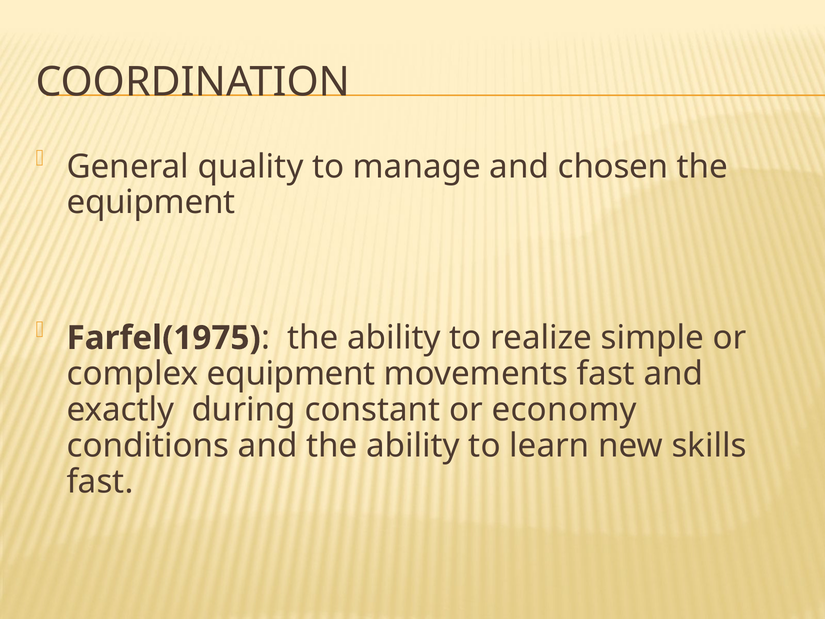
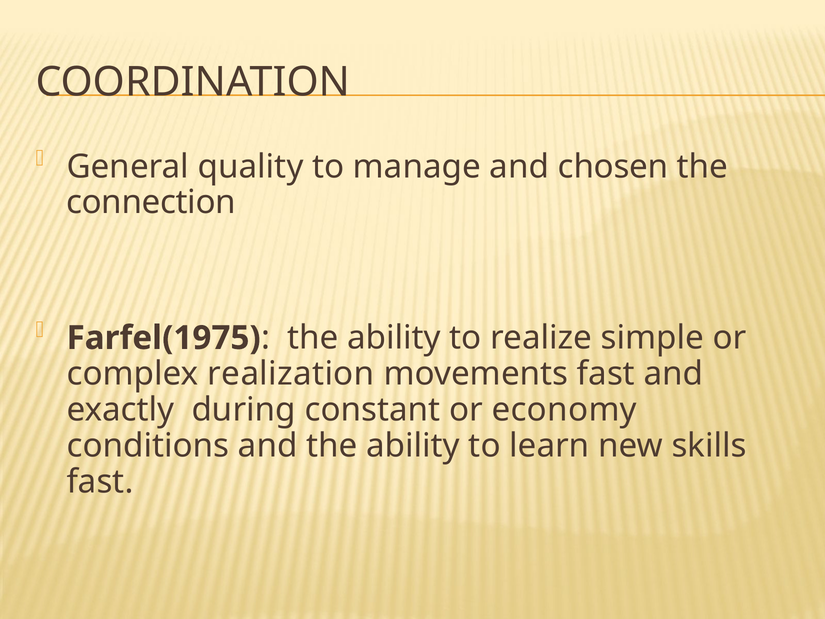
equipment at (151, 202): equipment -> connection
complex equipment: equipment -> realization
